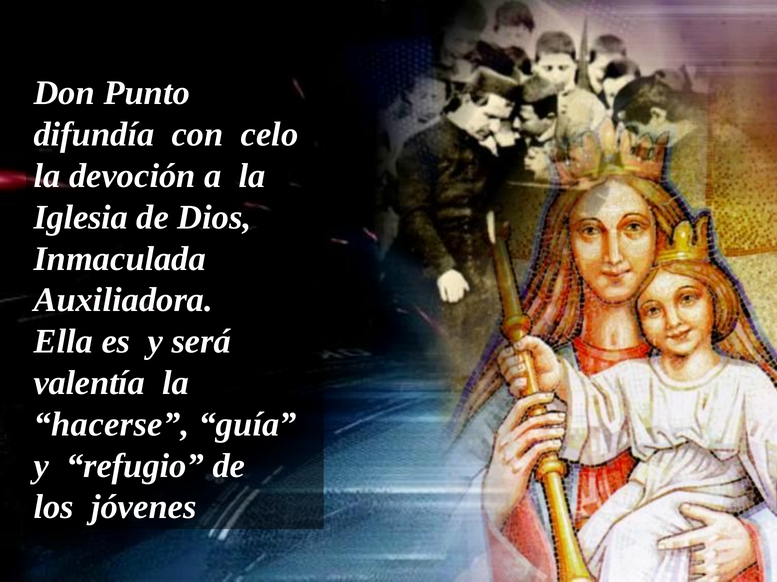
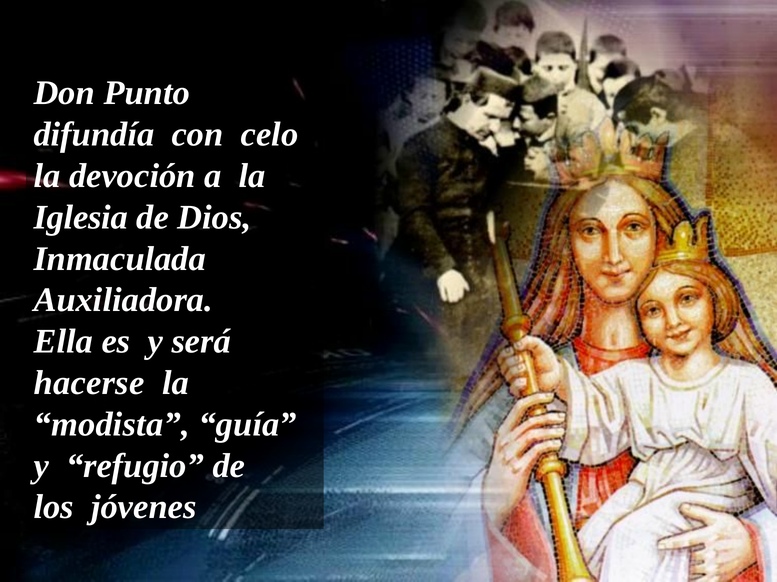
valentía: valentía -> hacerse
hacerse: hacerse -> modista
